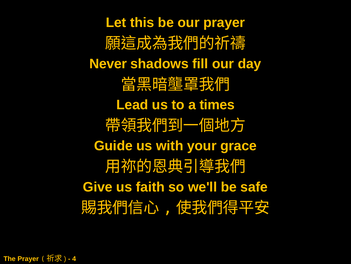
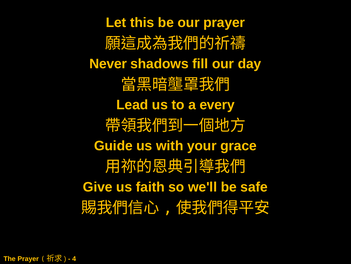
times: times -> every
